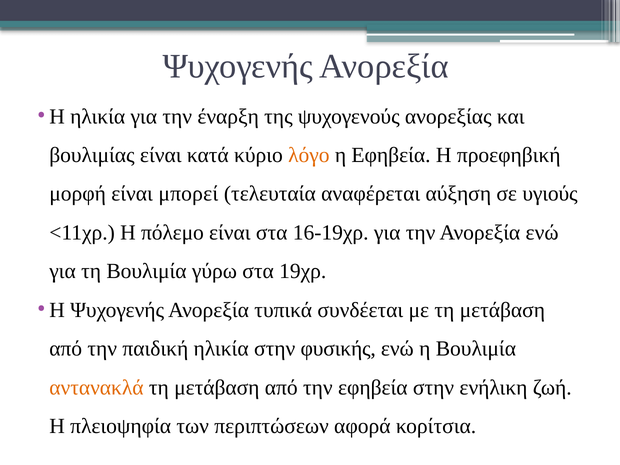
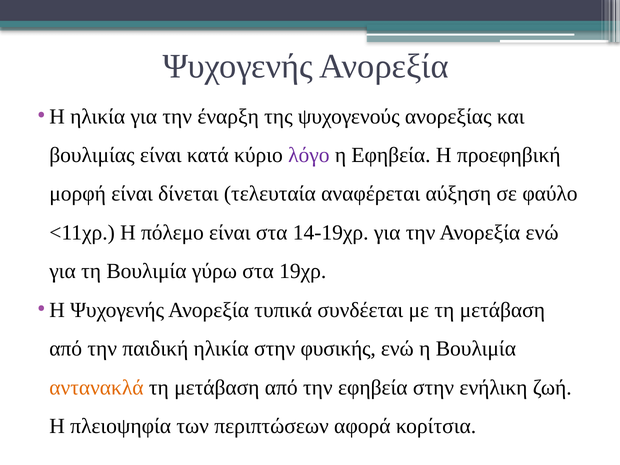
λόγο colour: orange -> purple
μπορεί: μπορεί -> δίνεται
υγιούς: υγιούς -> φαύλο
16-19χρ: 16-19χρ -> 14-19χρ
